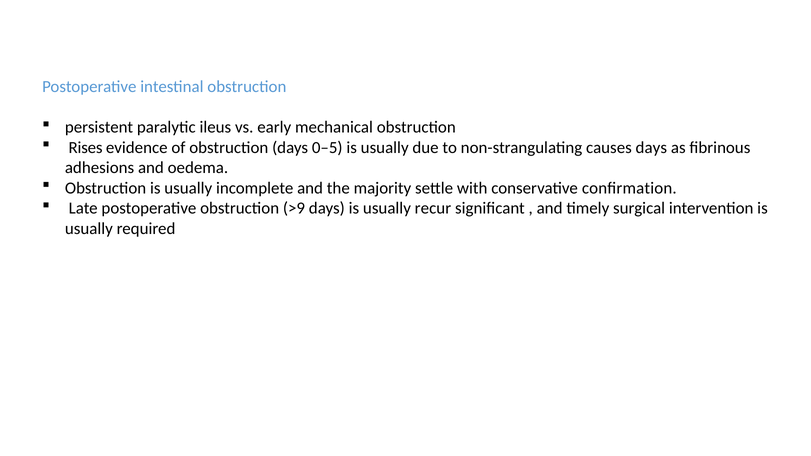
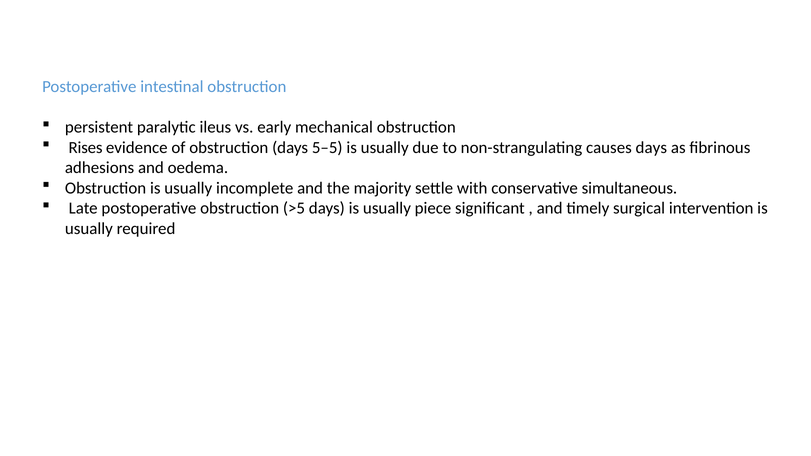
0–5: 0–5 -> 5–5
conﬁrmation: conﬁrmation -> simultaneous
>9: >9 -> >5
recur: recur -> piece
